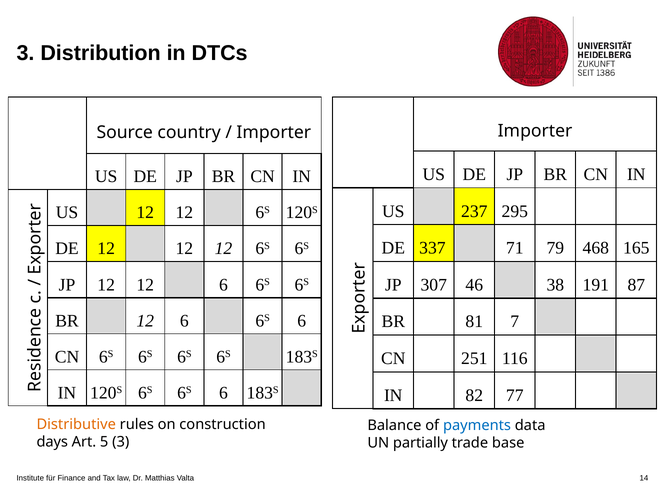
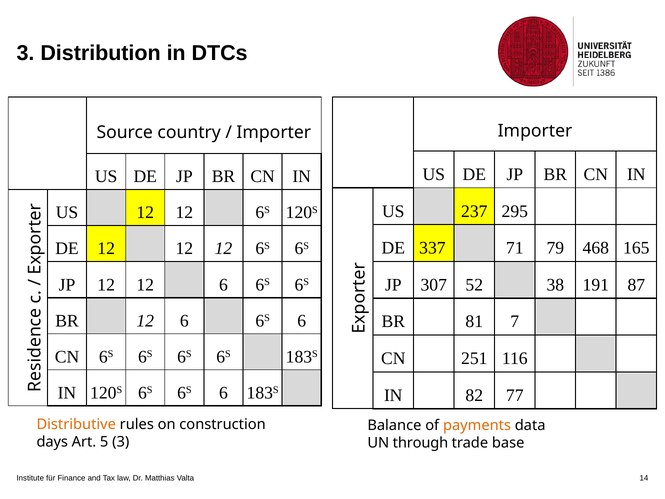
46: 46 -> 52
payments colour: blue -> orange
partially: partially -> through
